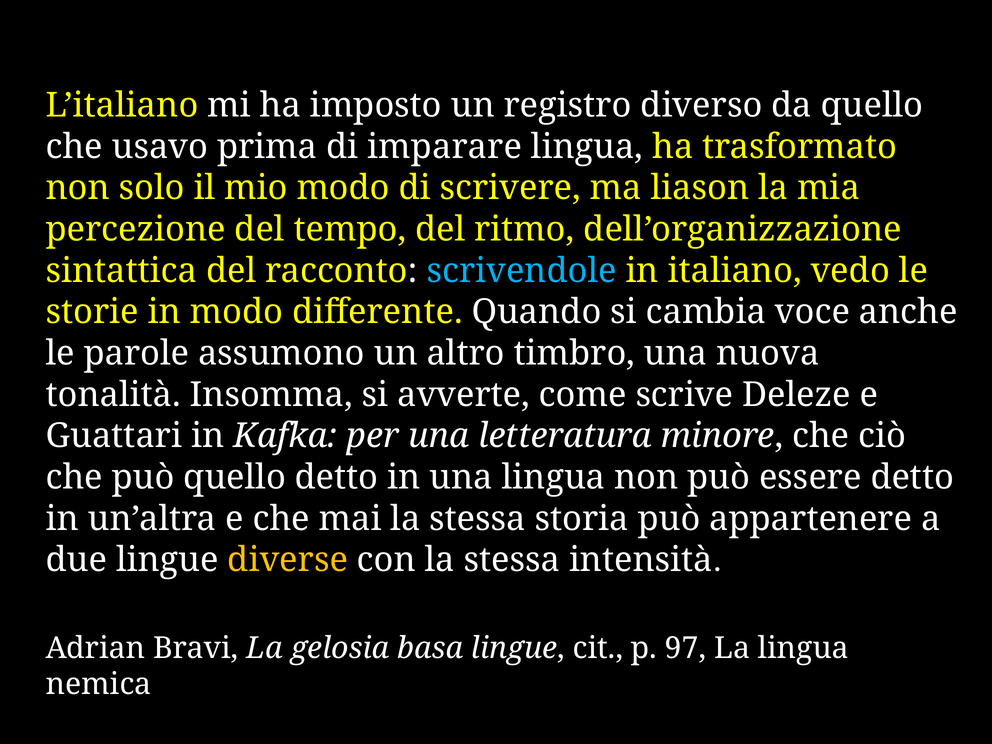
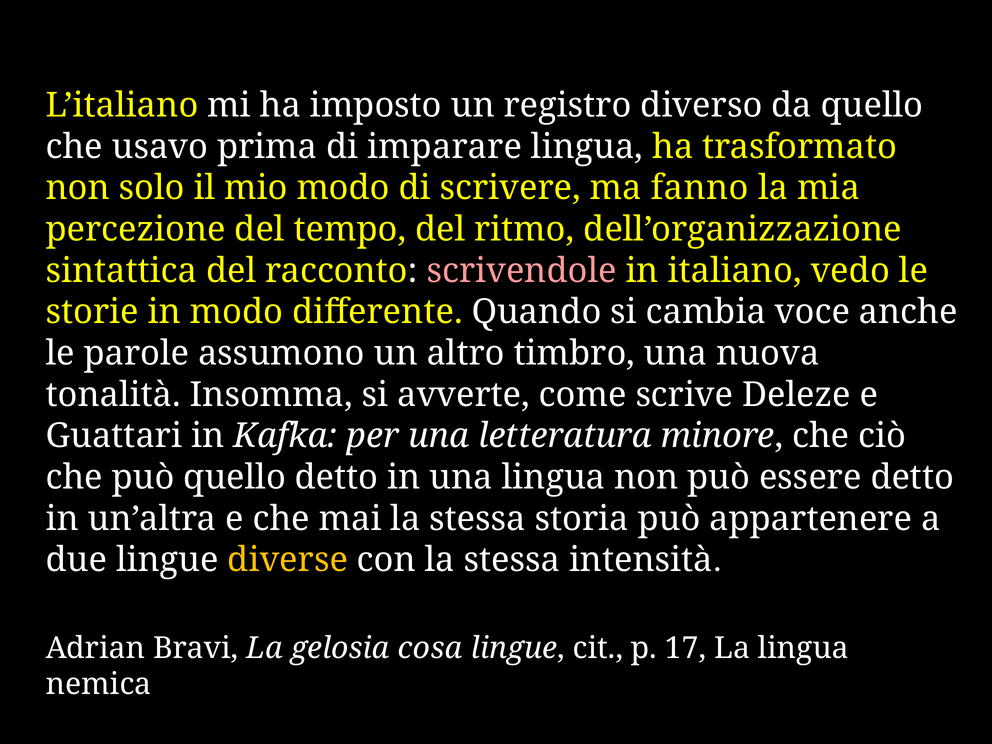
liason: liason -> fanno
scrivendole colour: light blue -> pink
basa: basa -> cosa
97: 97 -> 17
